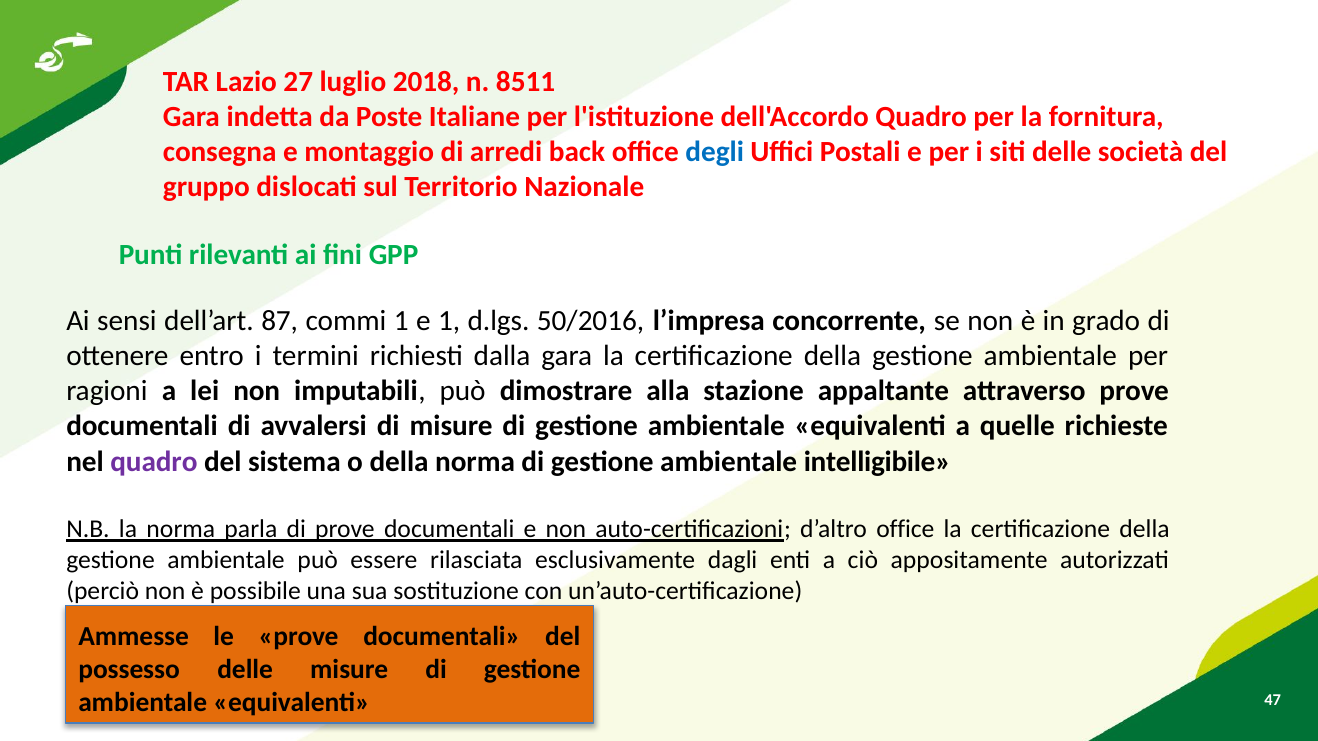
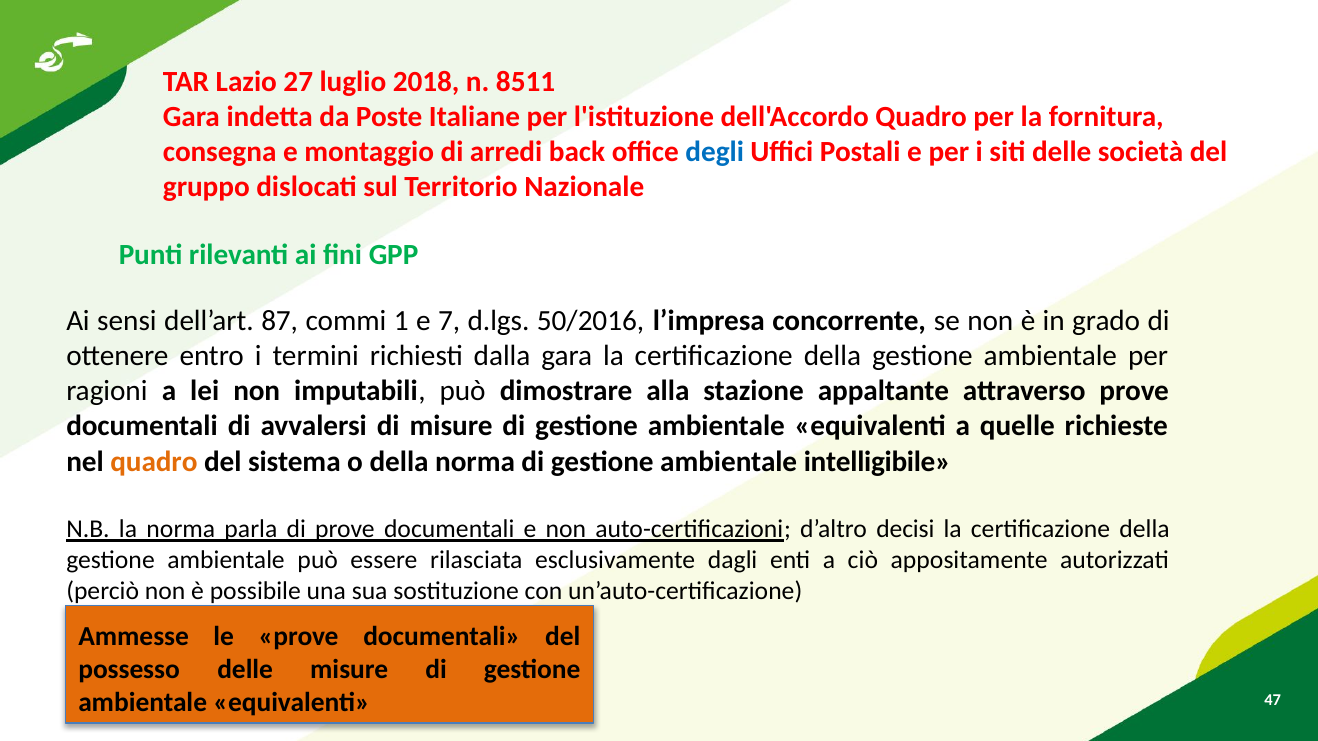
e 1: 1 -> 7
quadro at (154, 462) colour: purple -> orange
d’altro office: office -> decisi
